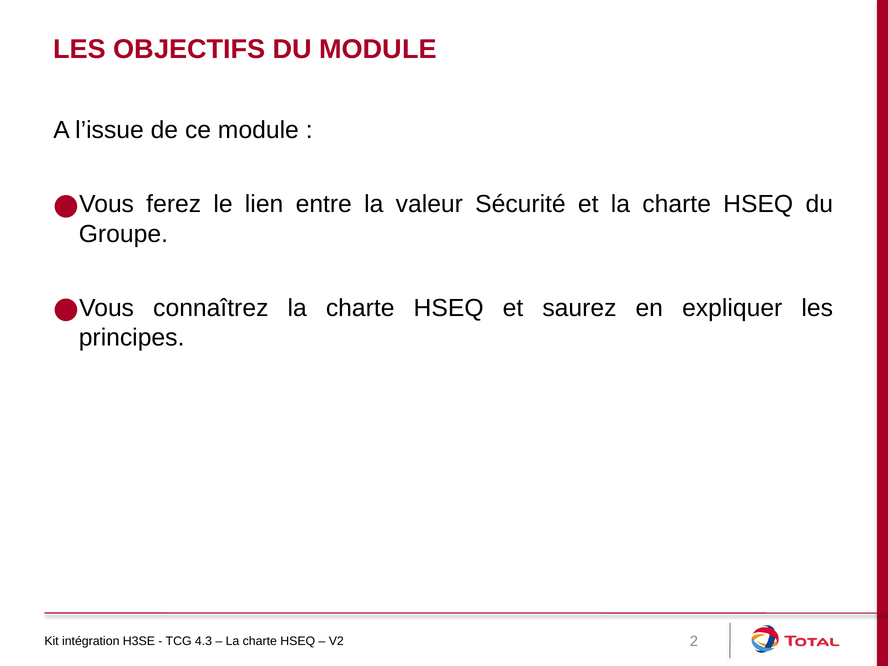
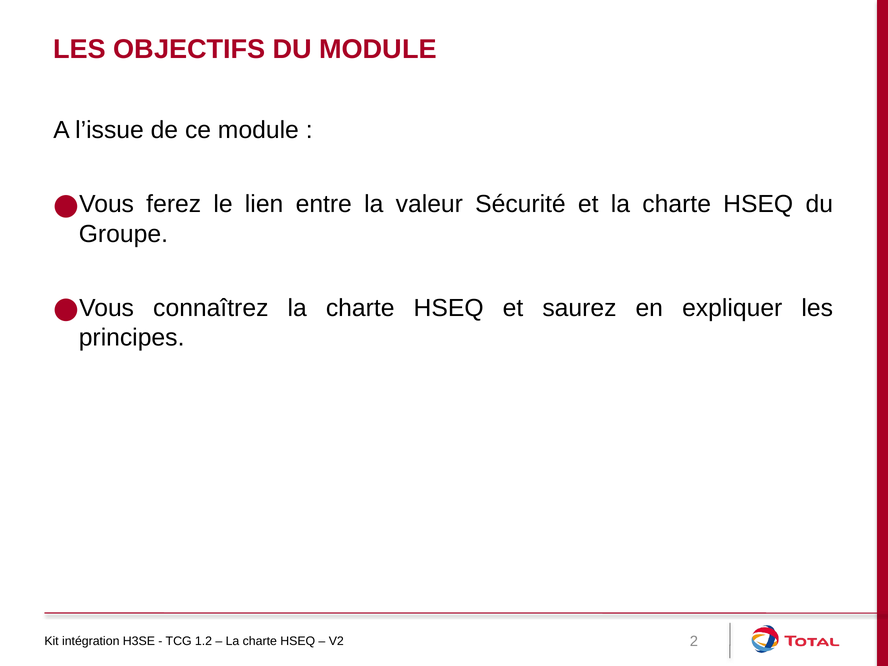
4.3: 4.3 -> 1.2
